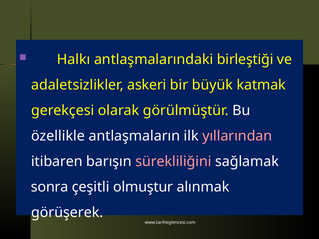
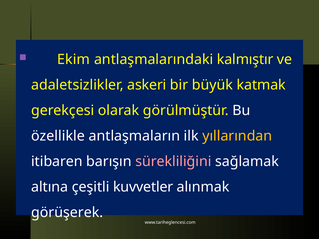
Halkı: Halkı -> Ekim
birleştiği: birleştiği -> kalmıştır
yıllarından colour: pink -> yellow
sonra: sonra -> altına
olmuştur: olmuştur -> kuvvetler
